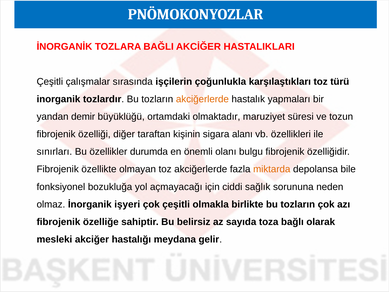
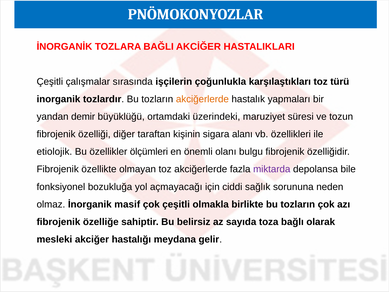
olmaktadır: olmaktadır -> üzerindeki
sınırları: sınırları -> etiolojik
durumda: durumda -> ölçümleri
miktarda colour: orange -> purple
işyeri: işyeri -> masif
